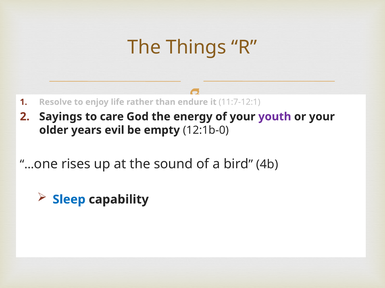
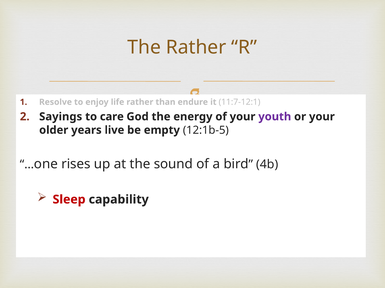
The Things: Things -> Rather
evil: evil -> live
12:1b-0: 12:1b-0 -> 12:1b-5
Sleep colour: blue -> red
